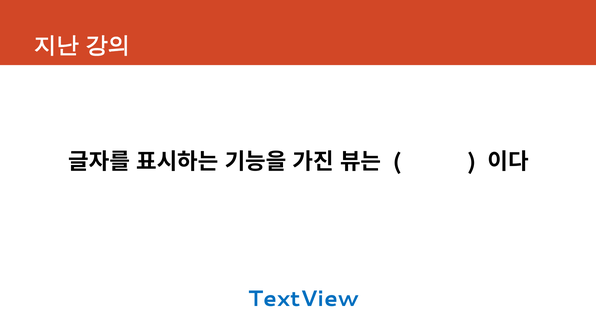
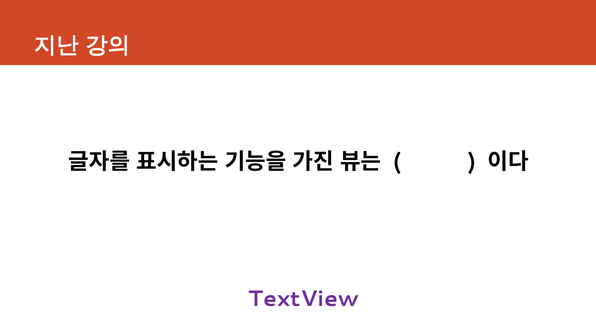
TextView colour: blue -> purple
